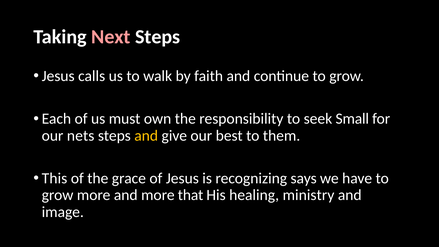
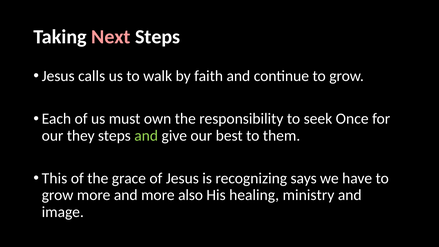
Small: Small -> Once
nets: nets -> they
and at (146, 136) colour: yellow -> light green
that: that -> also
